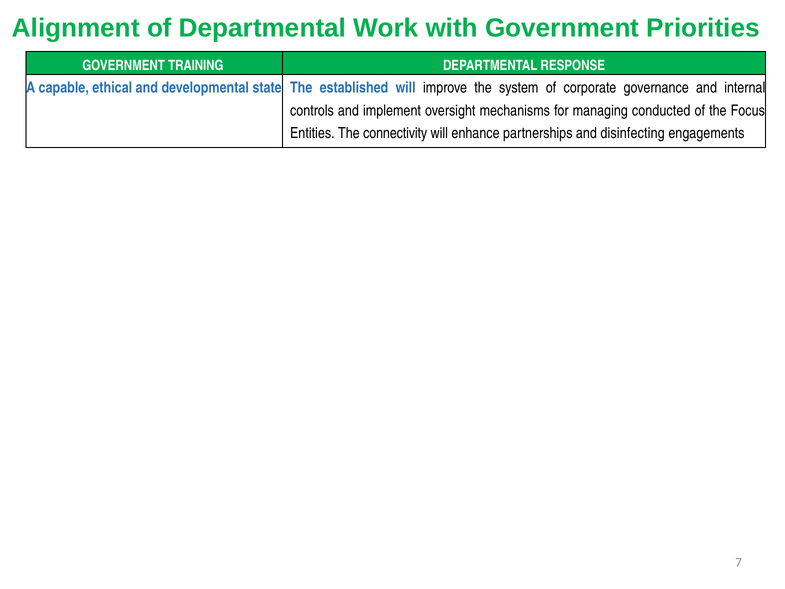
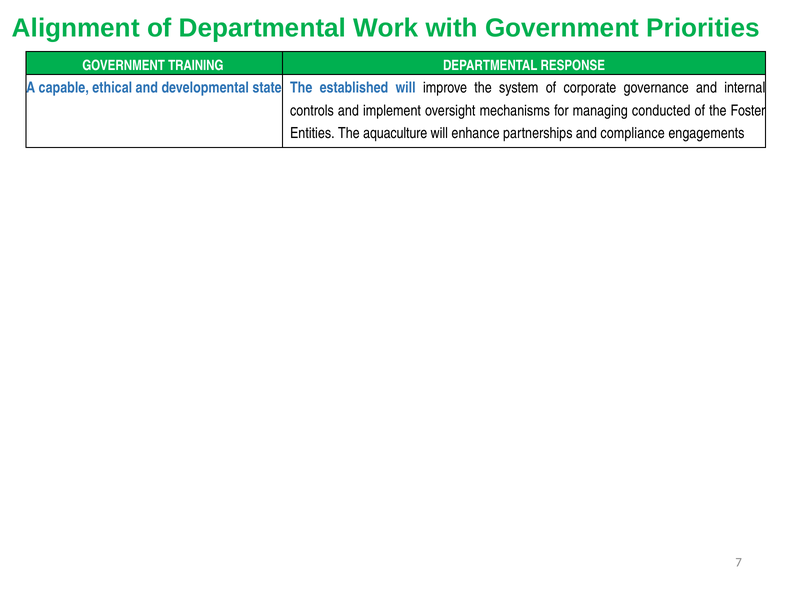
Focus: Focus -> Foster
connectivity: connectivity -> aquaculture
disinfecting: disinfecting -> compliance
